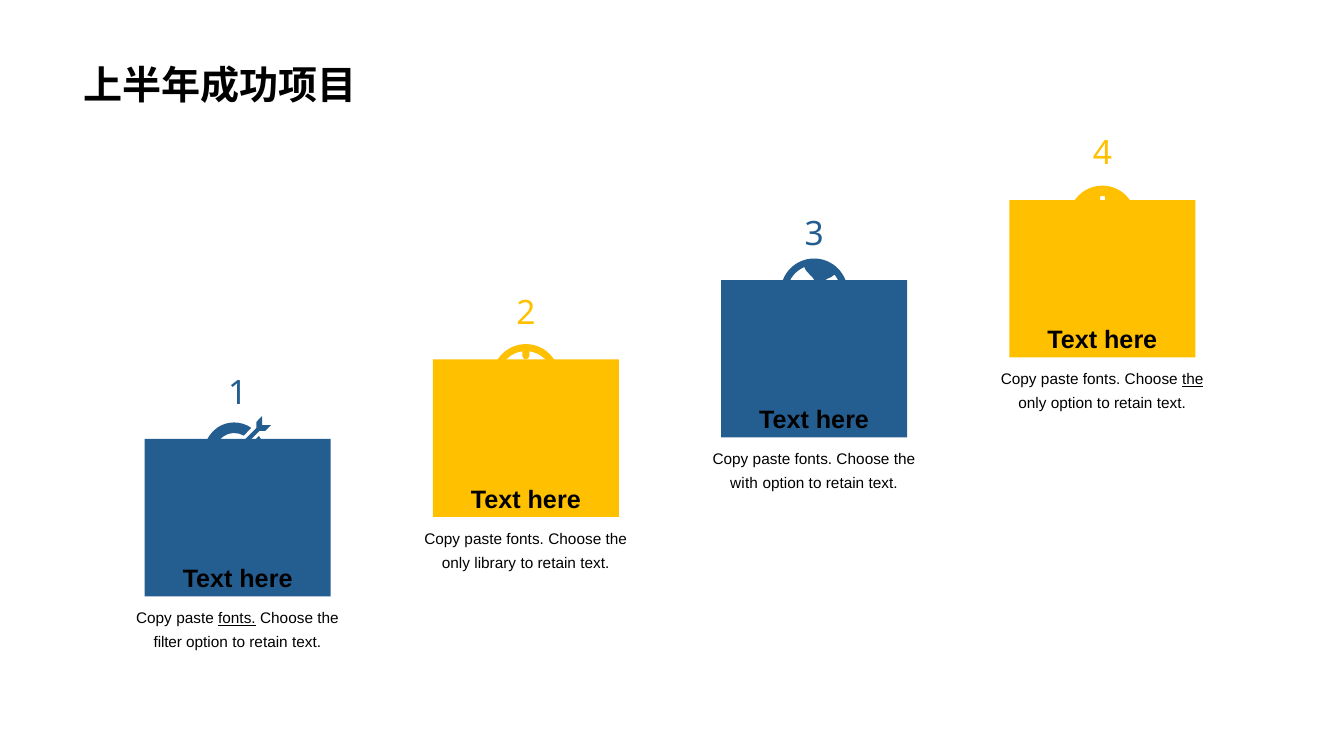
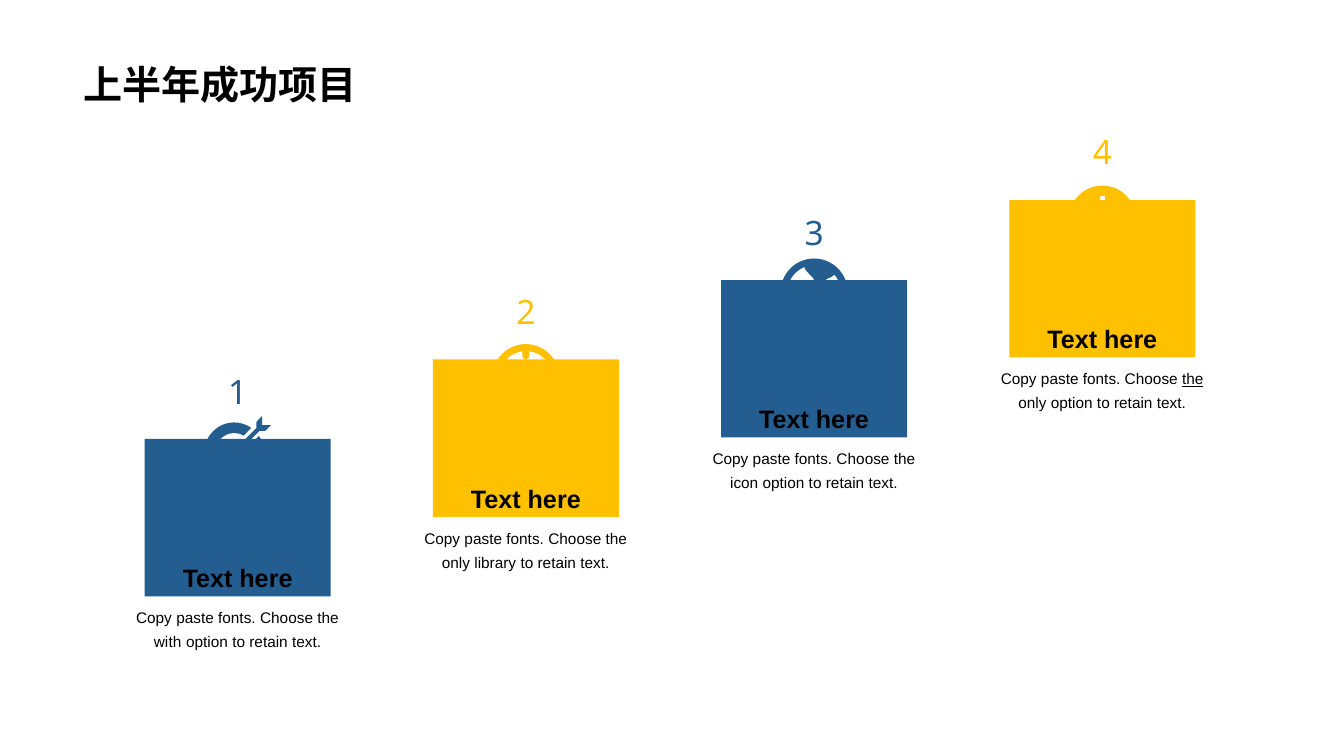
with: with -> icon
fonts at (237, 619) underline: present -> none
filter: filter -> with
